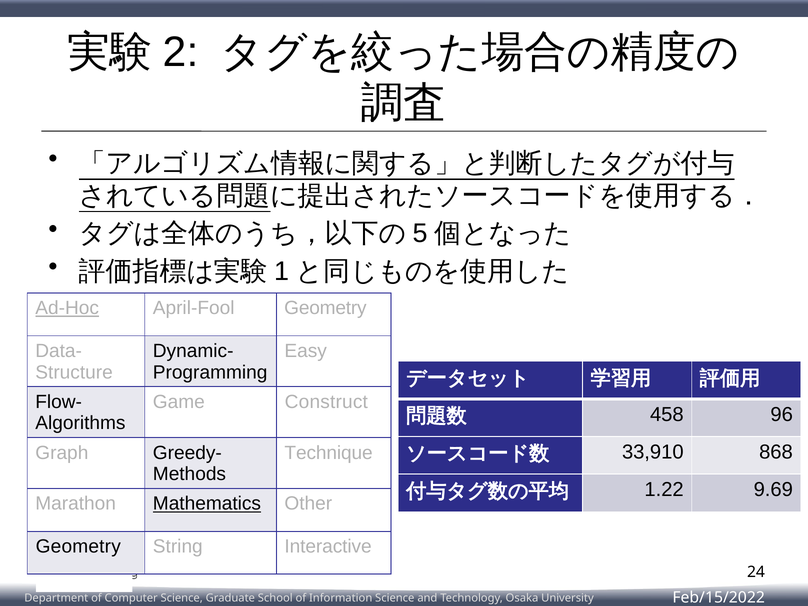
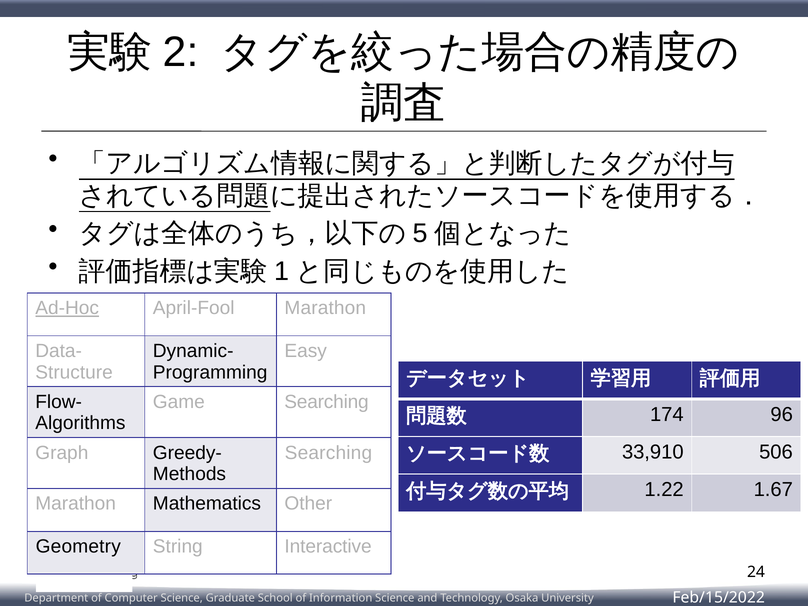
April-Fool Geometry: Geometry -> Marathon
Game Construct: Construct -> Searching
458: 458 -> 174
Technique at (329, 453): Technique -> Searching
868: 868 -> 506
9.69: 9.69 -> 1.67
Mathematics underline: present -> none
